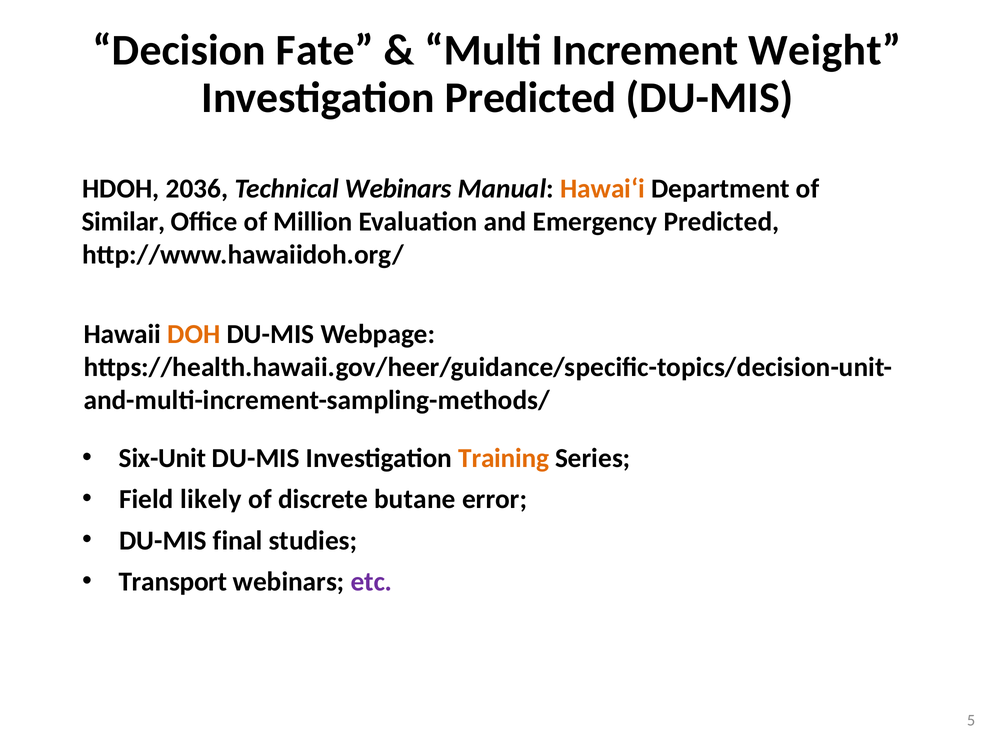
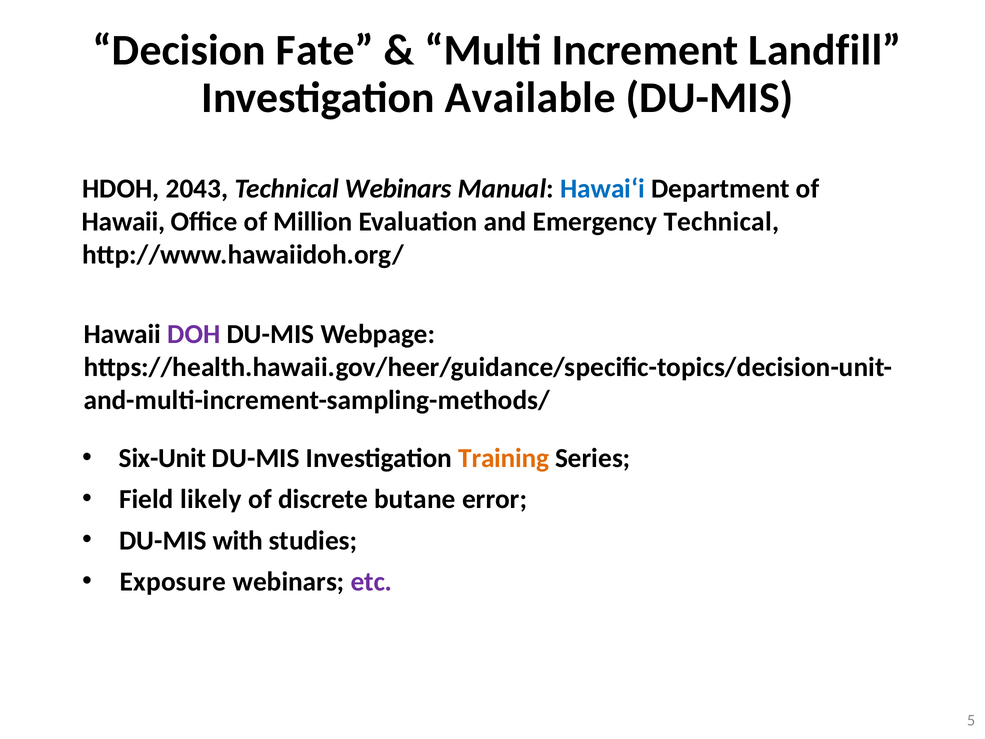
Weight: Weight -> Landfill
Investigation Predicted: Predicted -> Available
2036: 2036 -> 2043
Hawai‘i colour: orange -> blue
Similar at (124, 222): Similar -> Hawaii
Emergency Predicted: Predicted -> Technical
DOH colour: orange -> purple
final: final -> with
Transport: Transport -> Exposure
